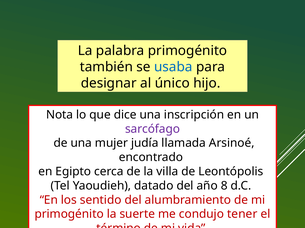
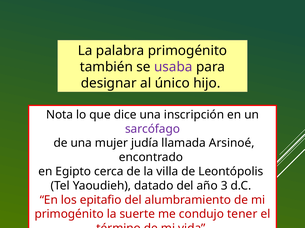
usaba colour: blue -> purple
8: 8 -> 3
sentido: sentido -> epitafio
